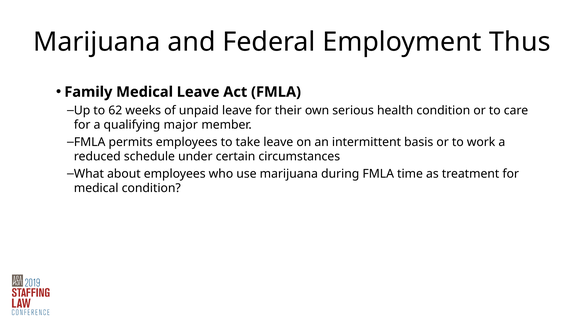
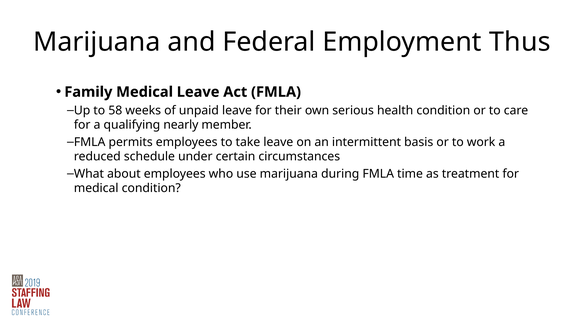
62: 62 -> 58
major: major -> nearly
